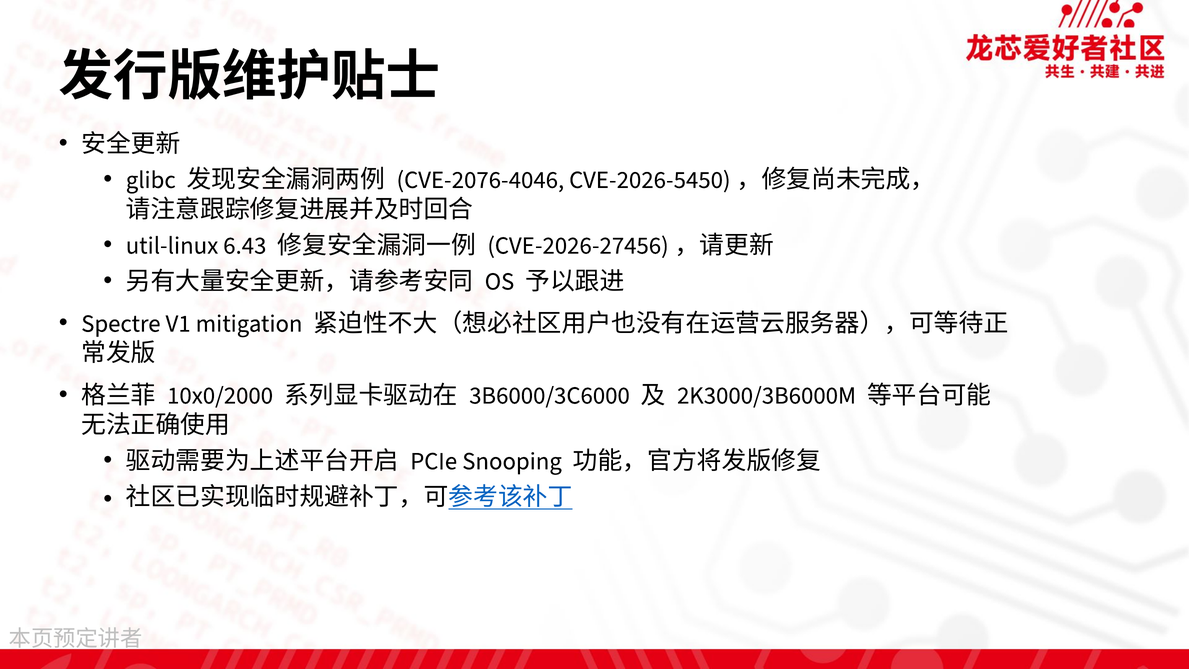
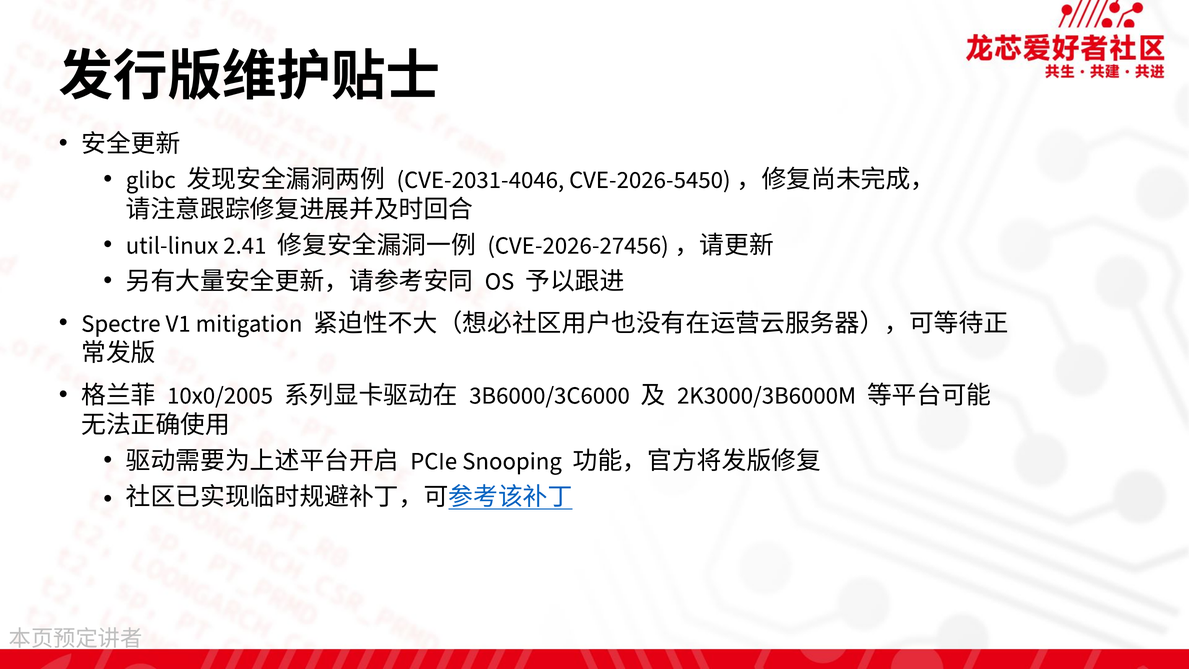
CVE-2076-4046: CVE-2076-4046 -> CVE-2031-4046
6.43: 6.43 -> 2.41
10x0/2000: 10x0/2000 -> 10x0/2005
